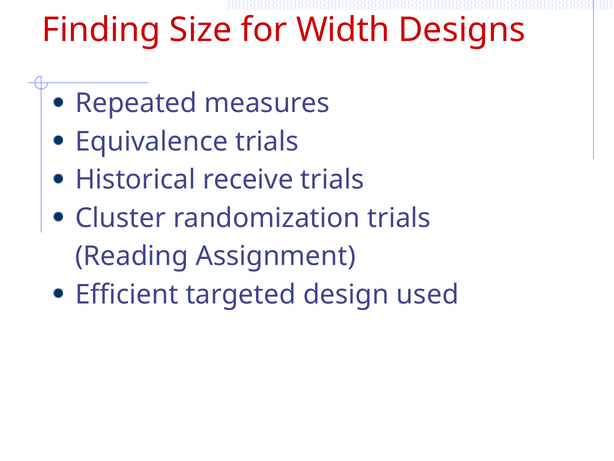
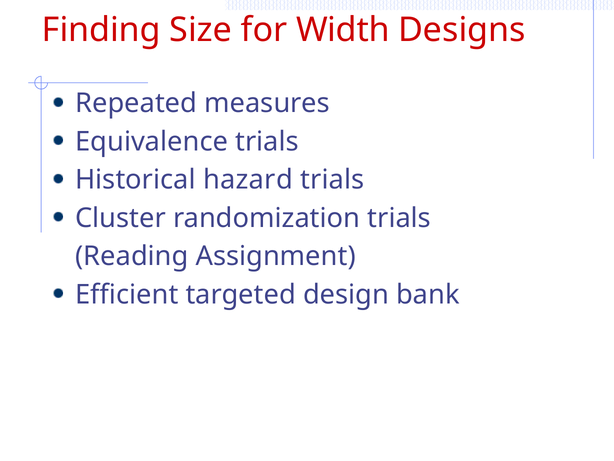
receive: receive -> hazard
used: used -> bank
